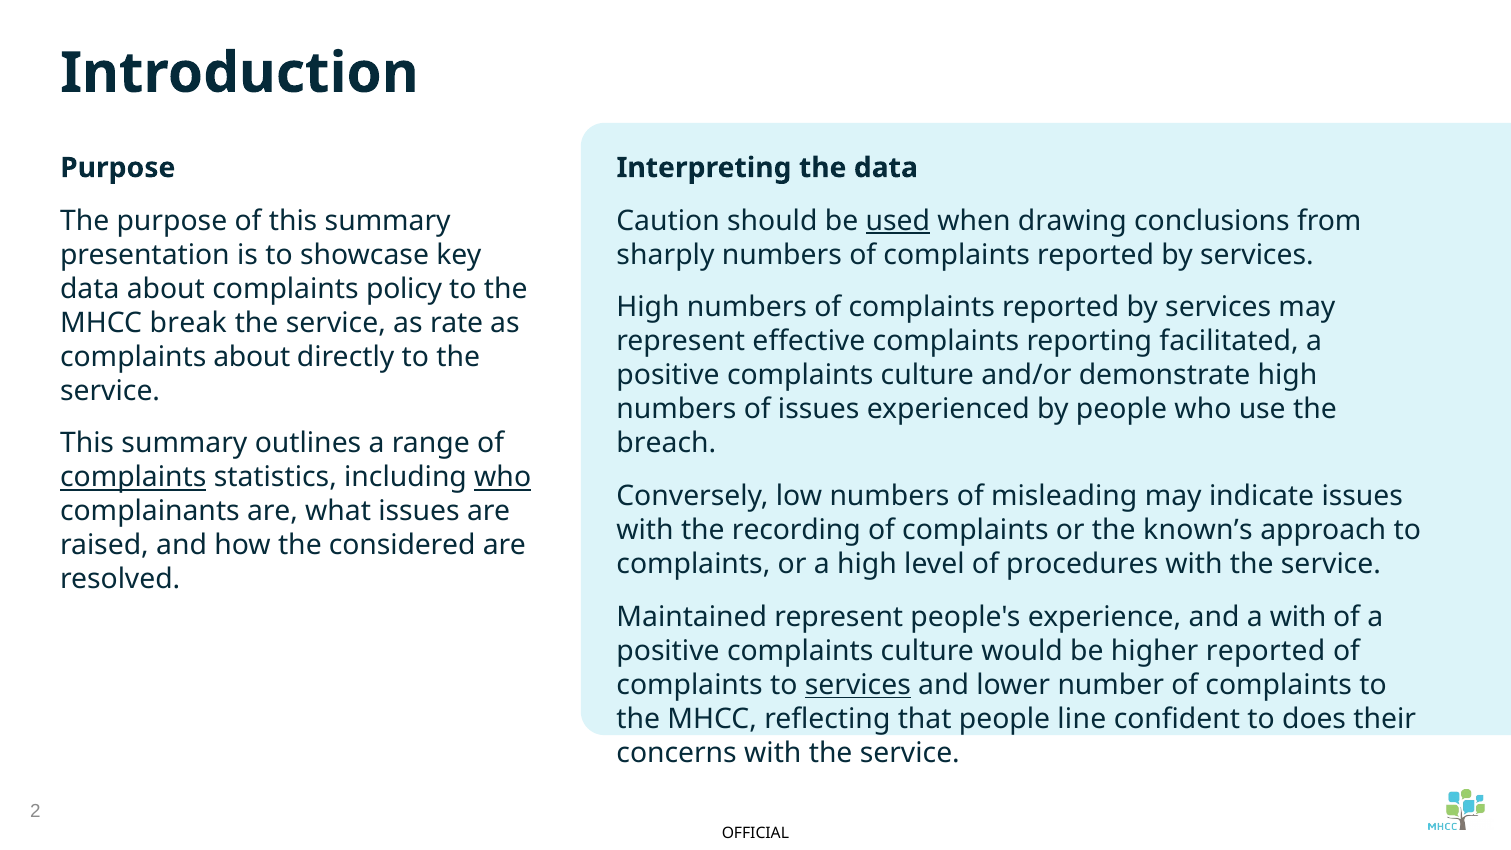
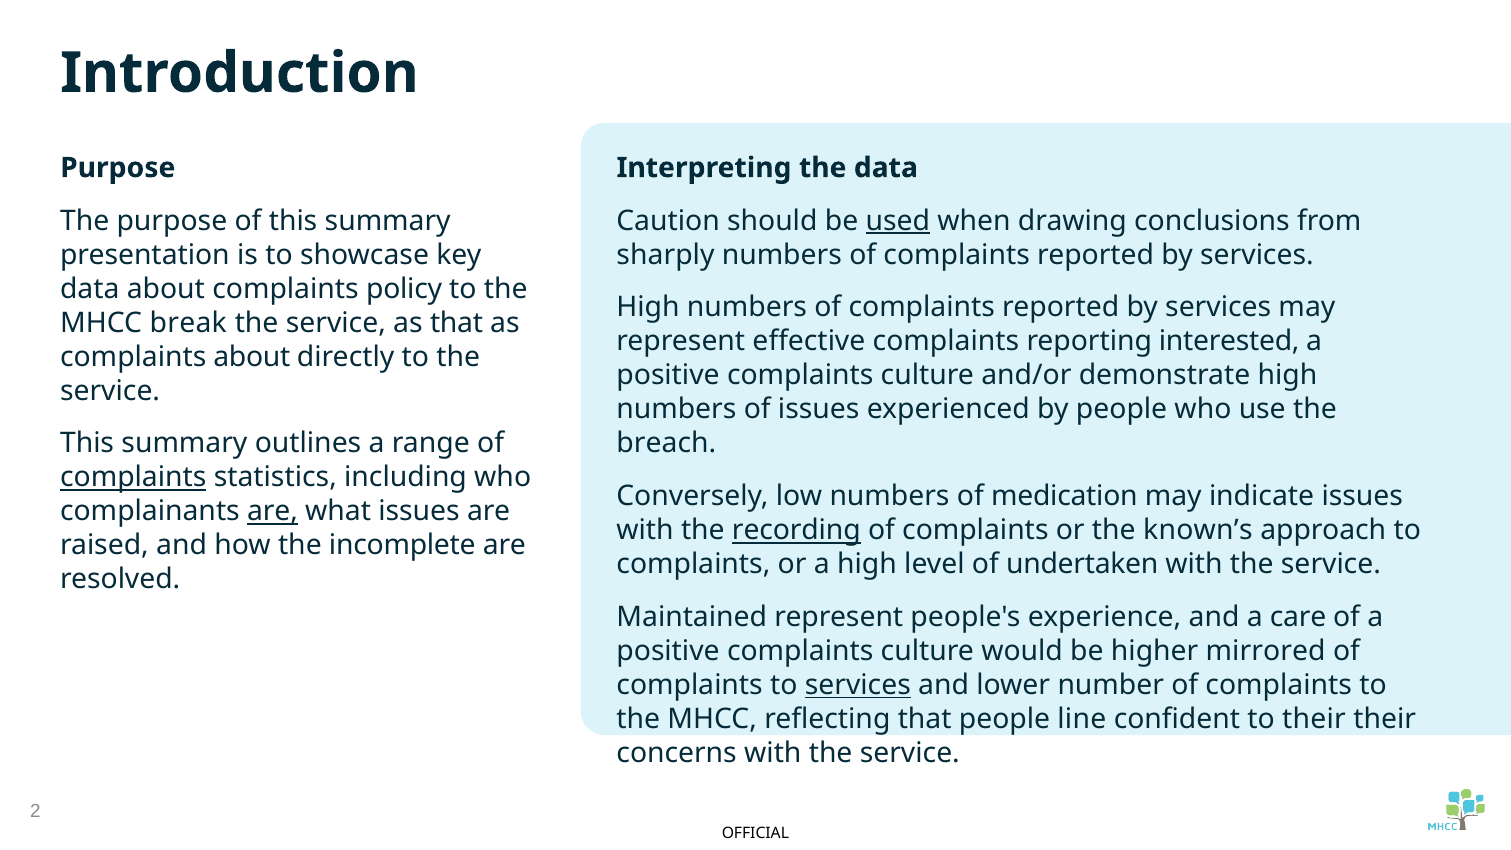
as rate: rate -> that
facilitated: facilitated -> interested
who at (503, 478) underline: present -> none
misleading: misleading -> medication
are at (273, 512) underline: none -> present
recording underline: none -> present
considered: considered -> incomplete
procedures: procedures -> undertaken
a with: with -> care
higher reported: reported -> mirrored
to does: does -> their
